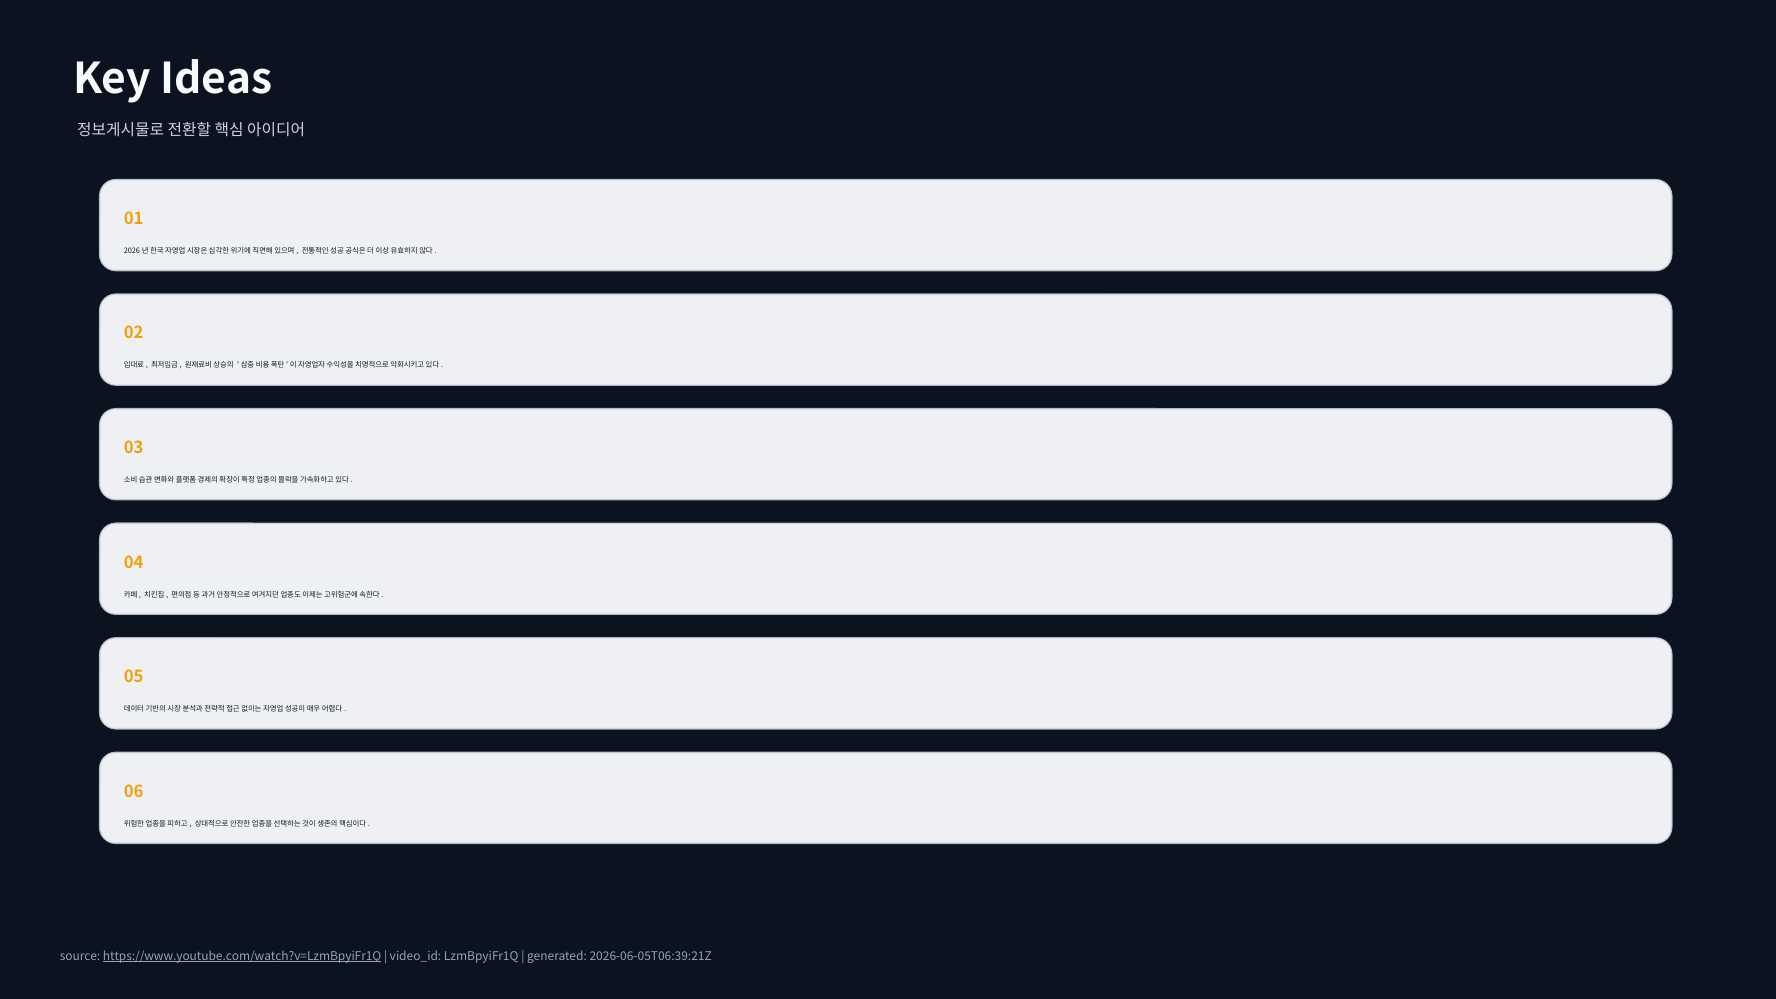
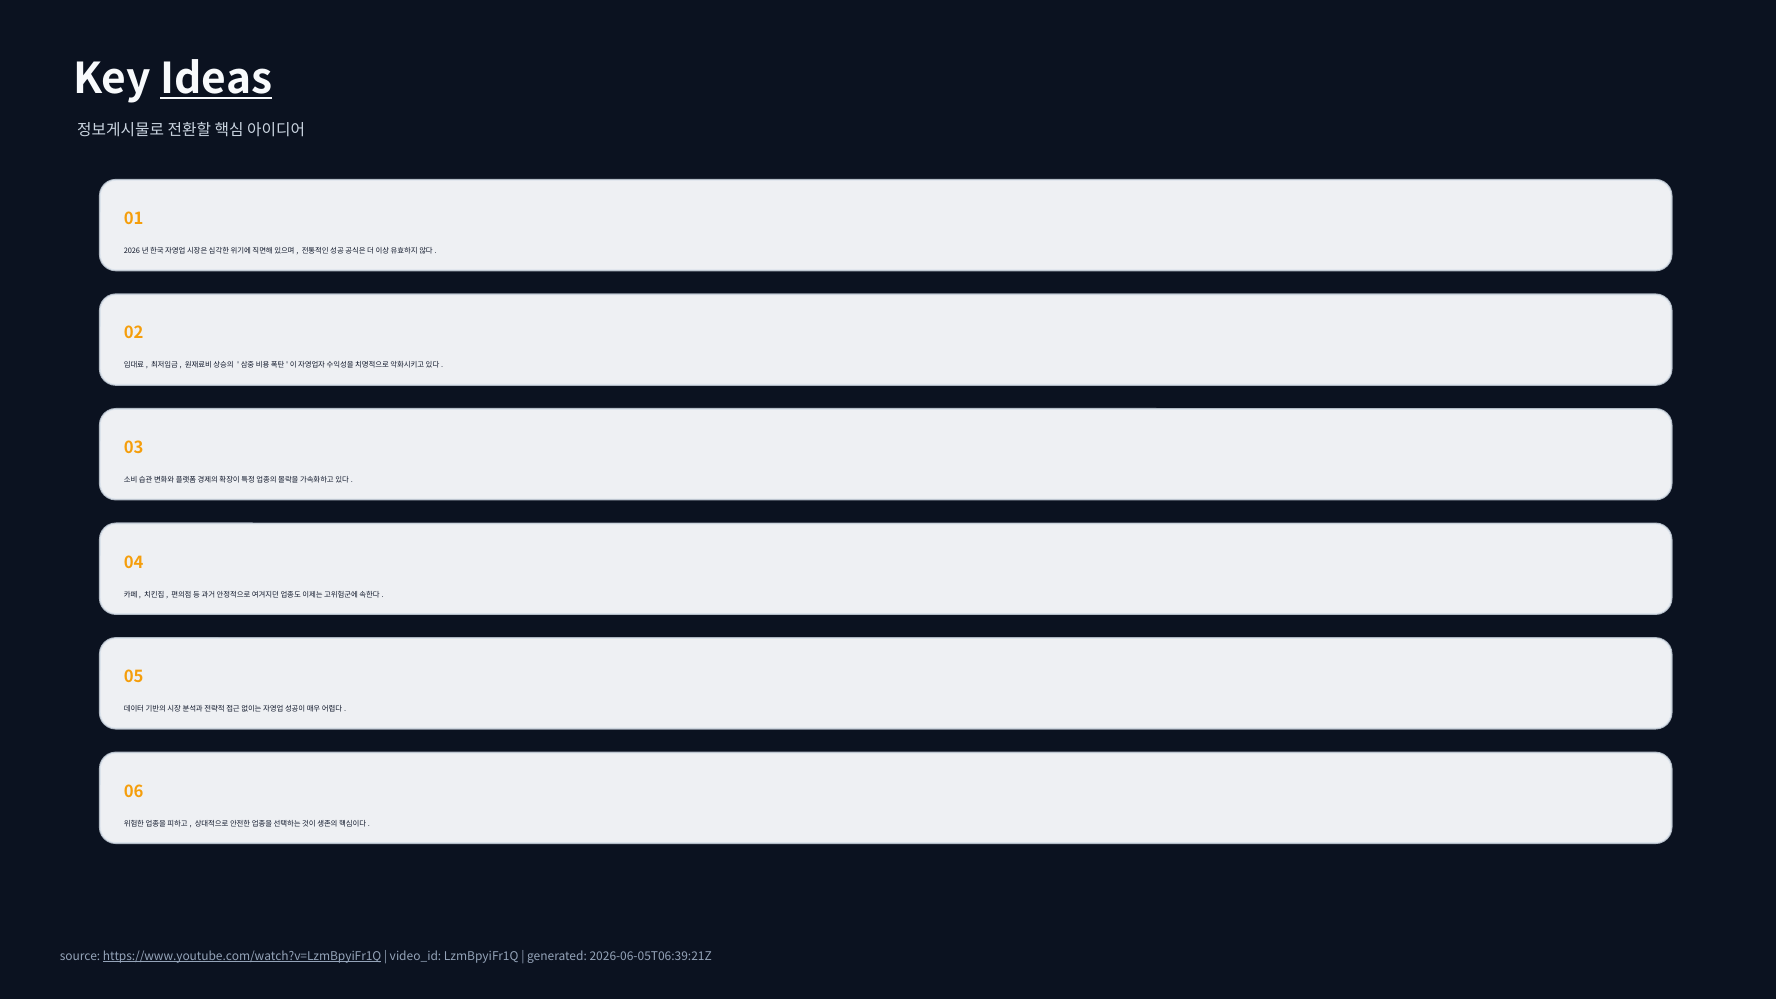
Ideas underline: none -> present
